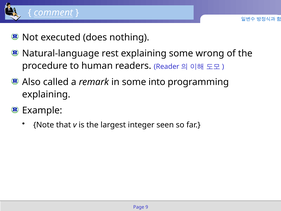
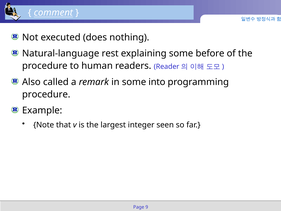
wrong: wrong -> before
explaining at (46, 94): explaining -> procedure
